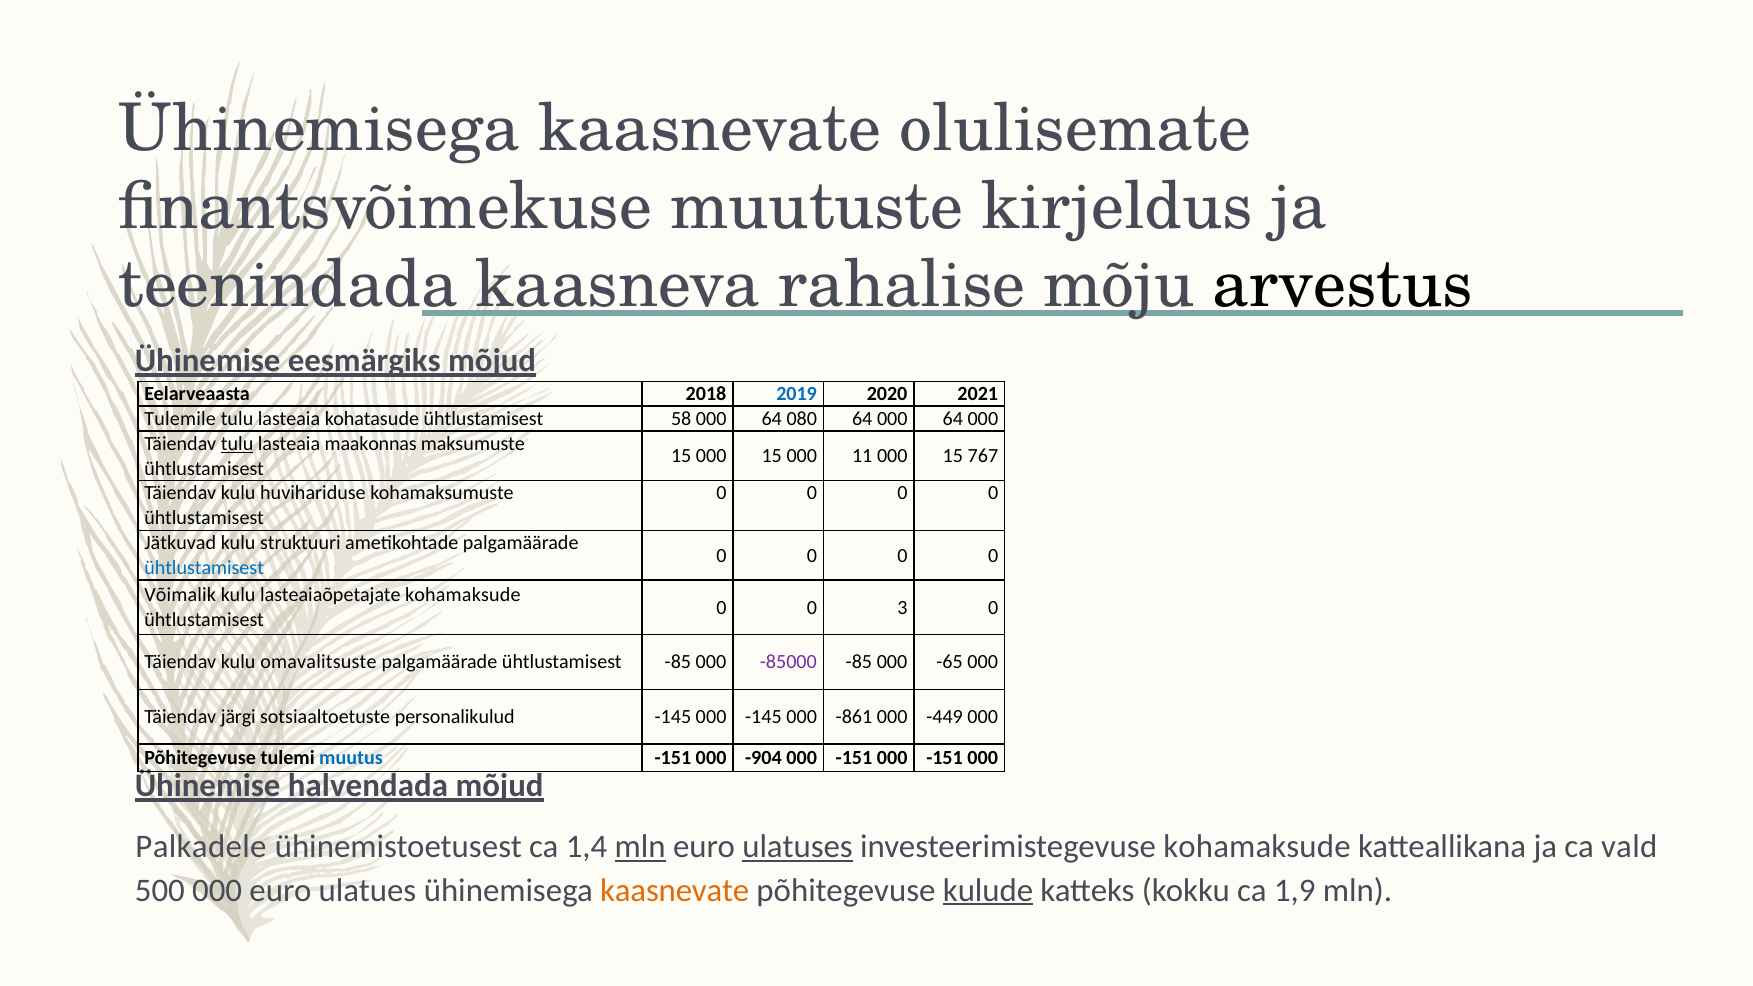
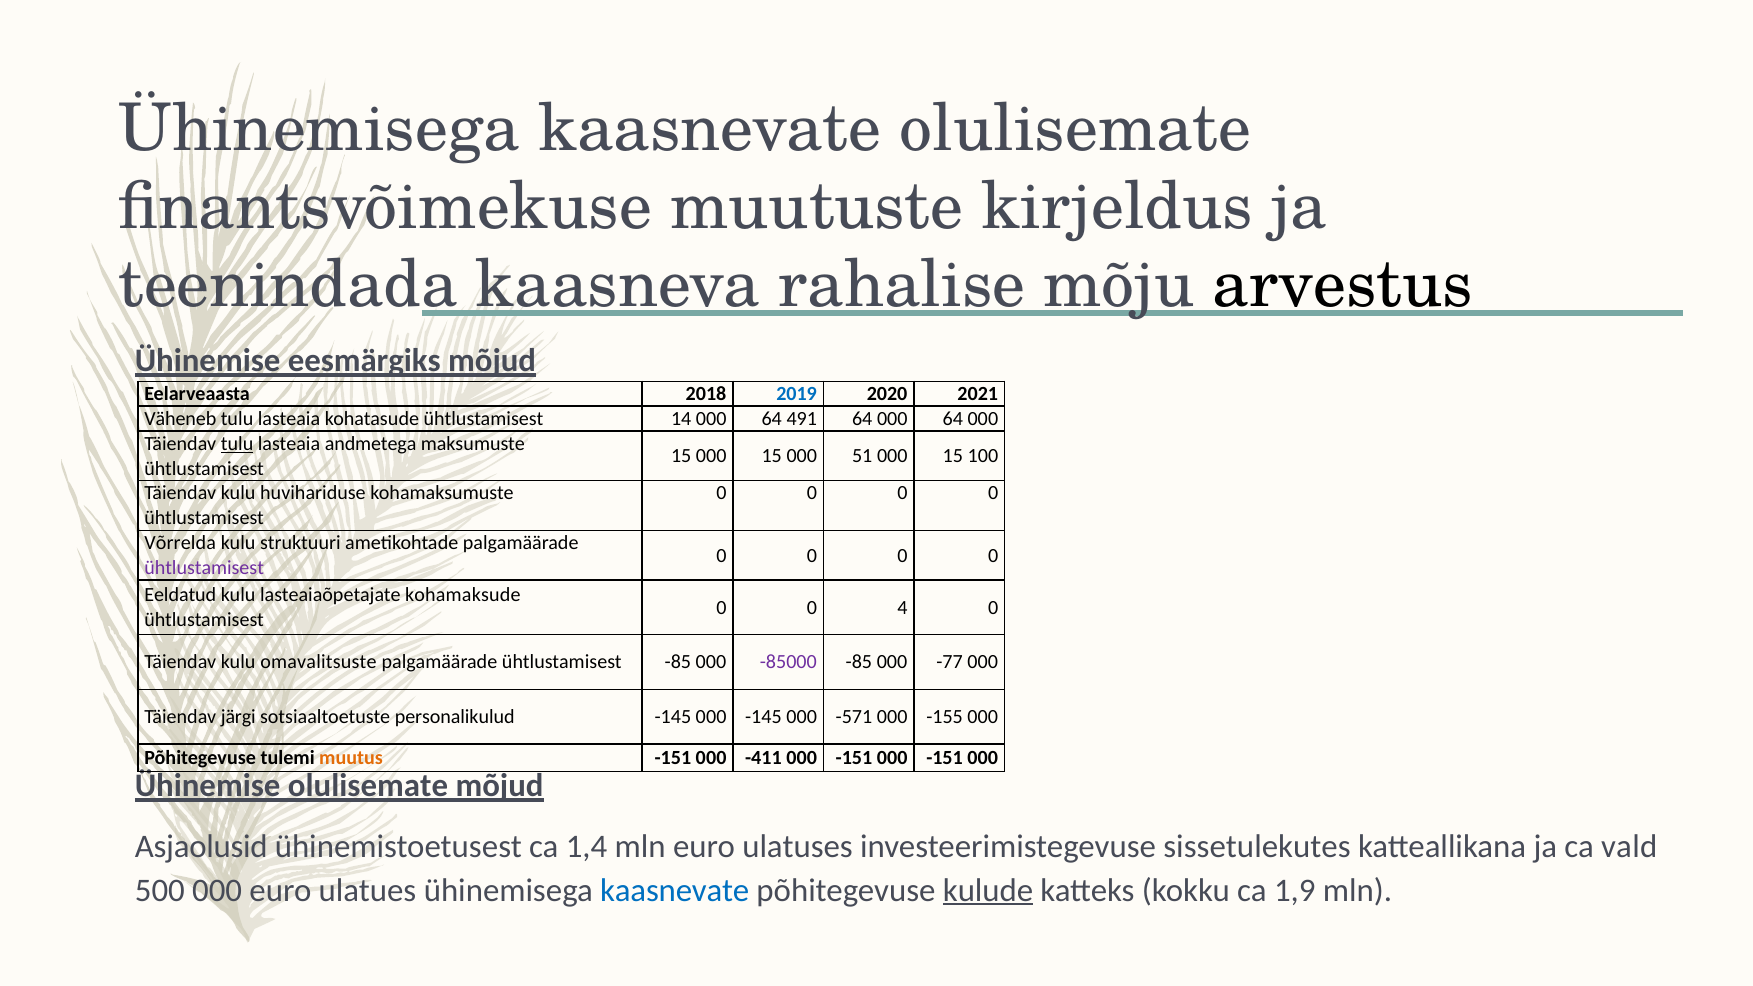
Tulemile: Tulemile -> Väheneb
58: 58 -> 14
080: 080 -> 491
maakonnas: maakonnas -> andmetega
11: 11 -> 51
767: 767 -> 100
Jätkuvad: Jätkuvad -> Võrrelda
ühtlustamisest at (204, 568) colour: blue -> purple
Võimalik: Võimalik -> Eeldatud
3: 3 -> 4
-65: -65 -> -77
-861: -861 -> -571
-449: -449 -> -155
muutus colour: blue -> orange
-904: -904 -> -411
Ühinemise halvendada: halvendada -> olulisemate
Palkadele: Palkadele -> Asjaolusid
mln at (640, 846) underline: present -> none
ulatuses underline: present -> none
investeerimistegevuse kohamaksude: kohamaksude -> sissetulekutes
kaasnevate at (675, 890) colour: orange -> blue
